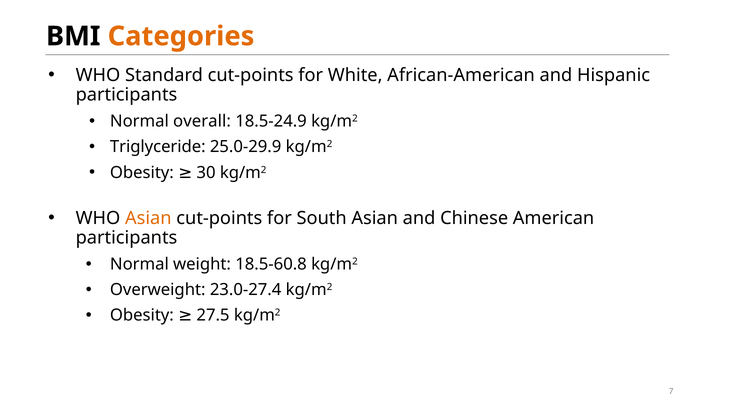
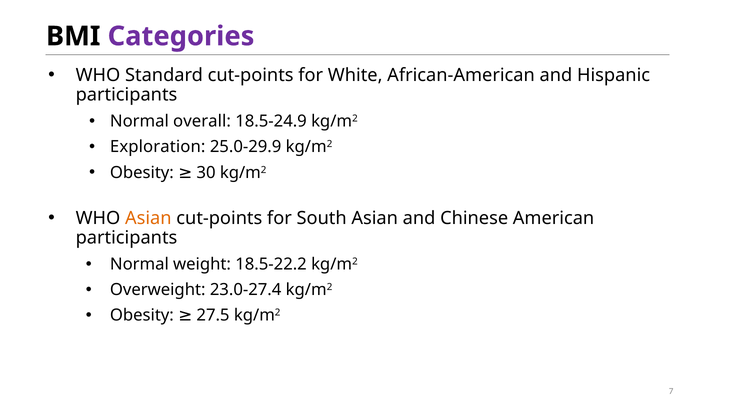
Categories colour: orange -> purple
Triglyceride: Triglyceride -> Exploration
18.5-60.8: 18.5-60.8 -> 18.5-22.2
